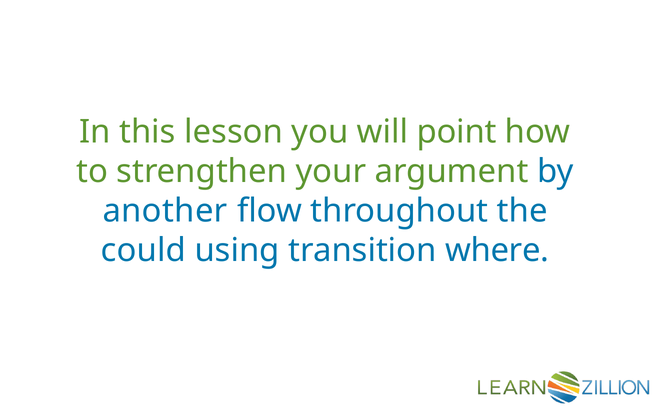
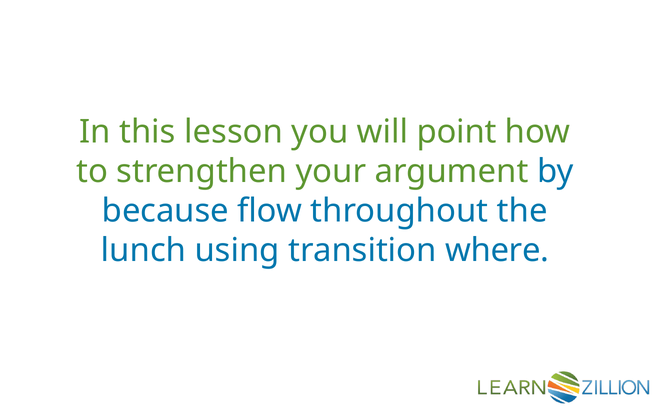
another: another -> because
could: could -> lunch
